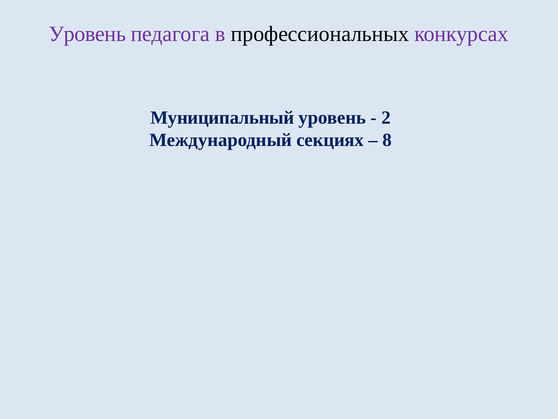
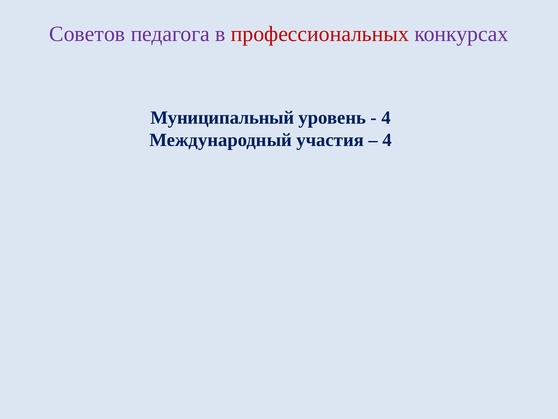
Уровень at (87, 34): Уровень -> Советов
профессиональных colour: black -> red
2 at (386, 117): 2 -> 4
секциях: секциях -> участия
8 at (387, 140): 8 -> 4
